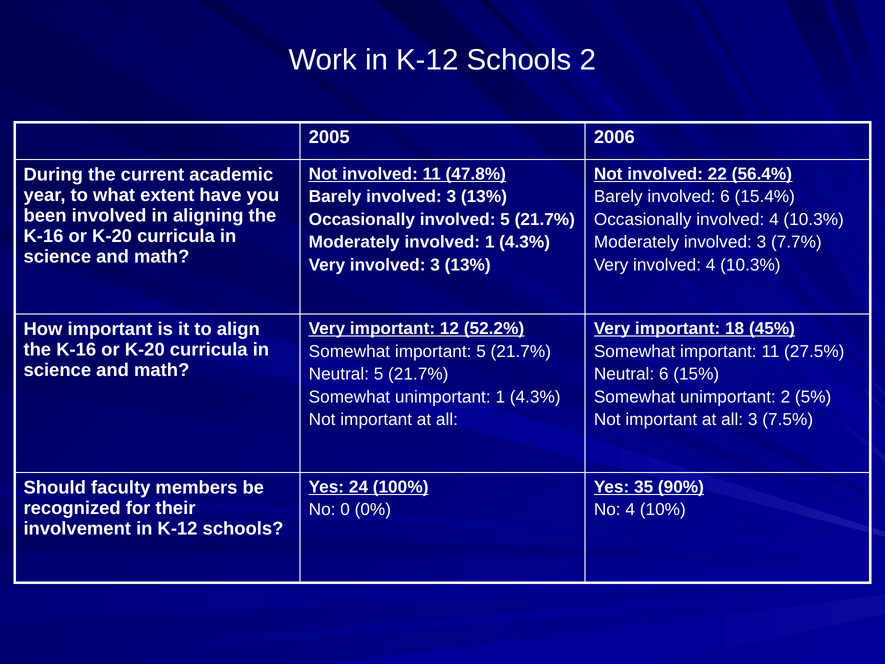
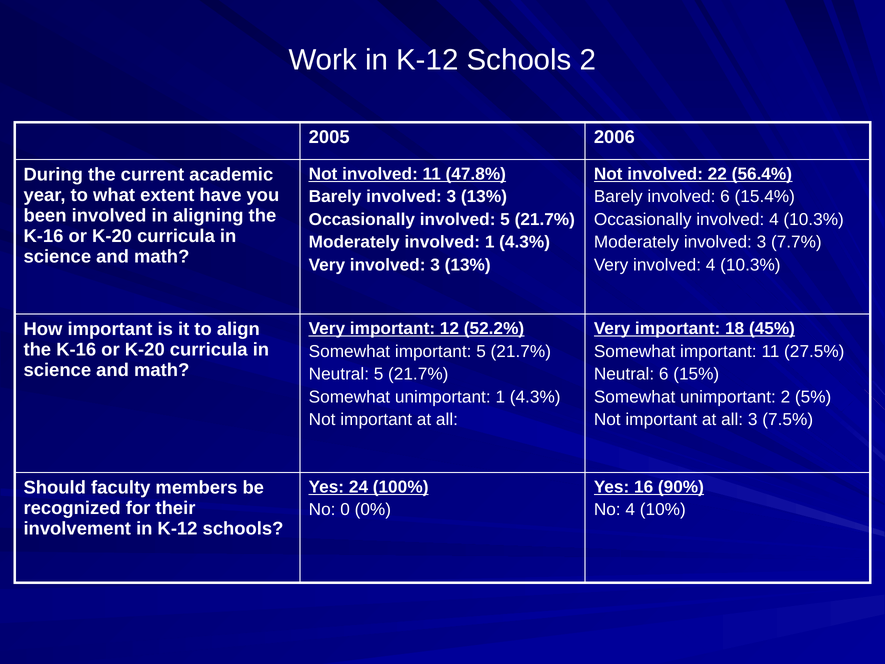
35: 35 -> 16
